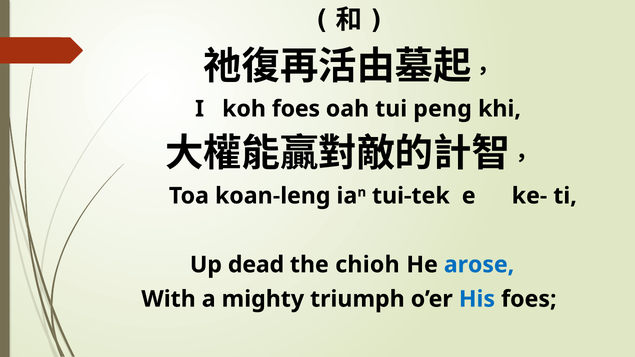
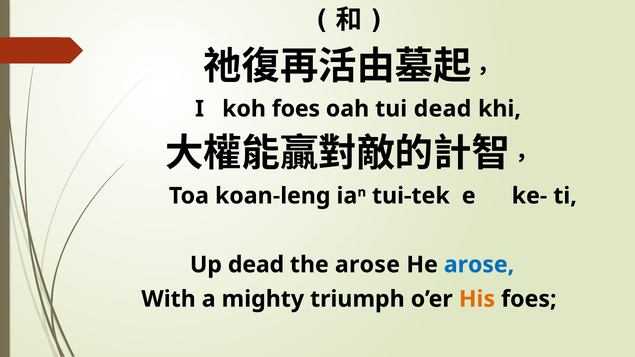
tui peng: peng -> dead
the chioh: chioh -> arose
His colour: blue -> orange
